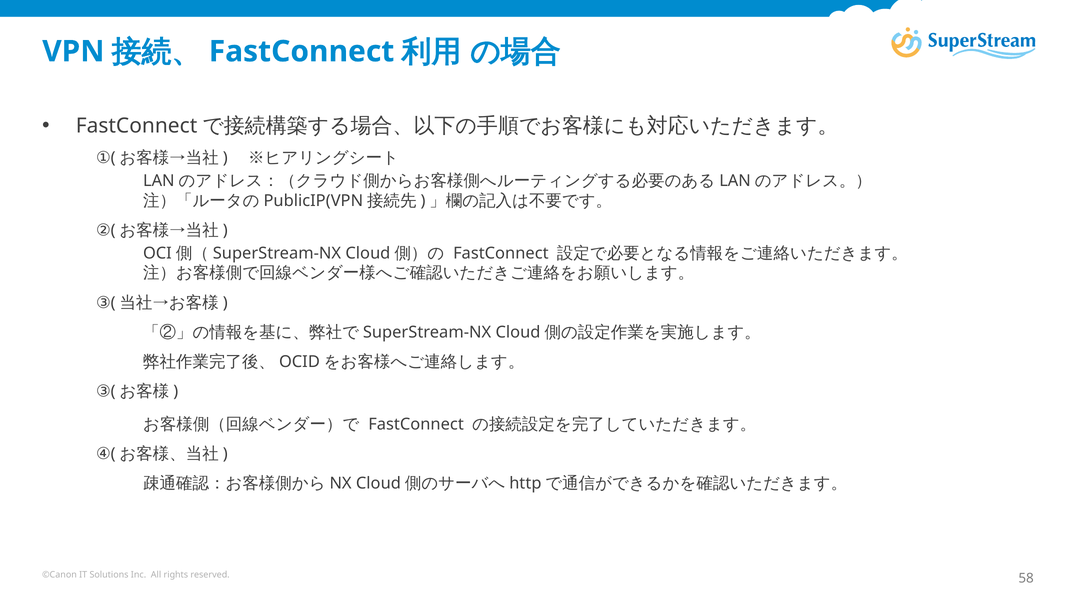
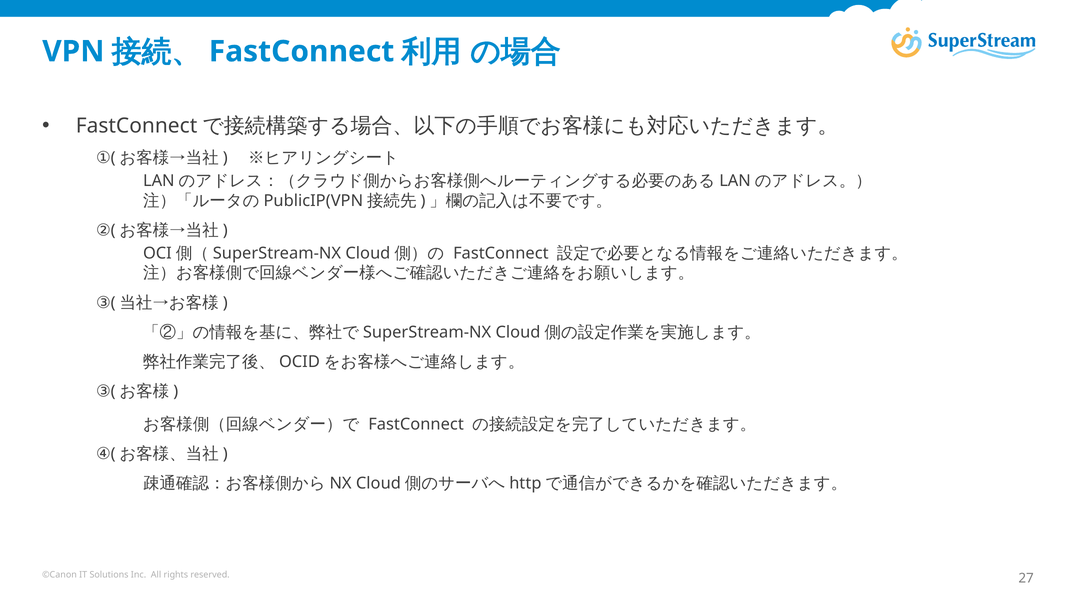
58: 58 -> 27
